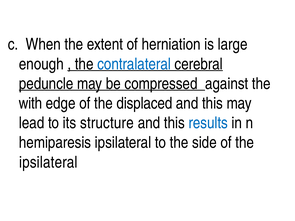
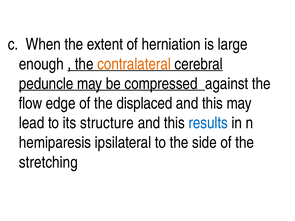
contralateral colour: blue -> orange
with: with -> flow
ipsilateral at (48, 162): ipsilateral -> stretching
